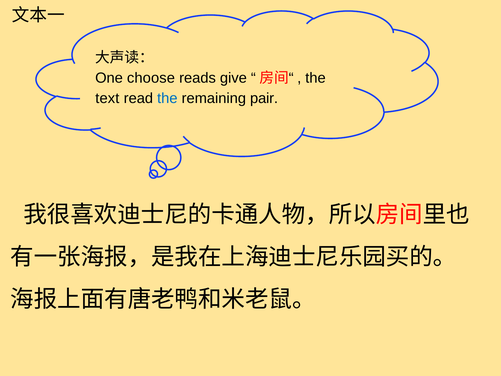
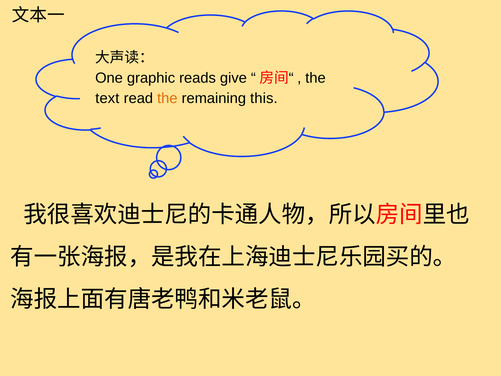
choose: choose -> graphic
the at (167, 98) colour: blue -> orange
pair: pair -> this
